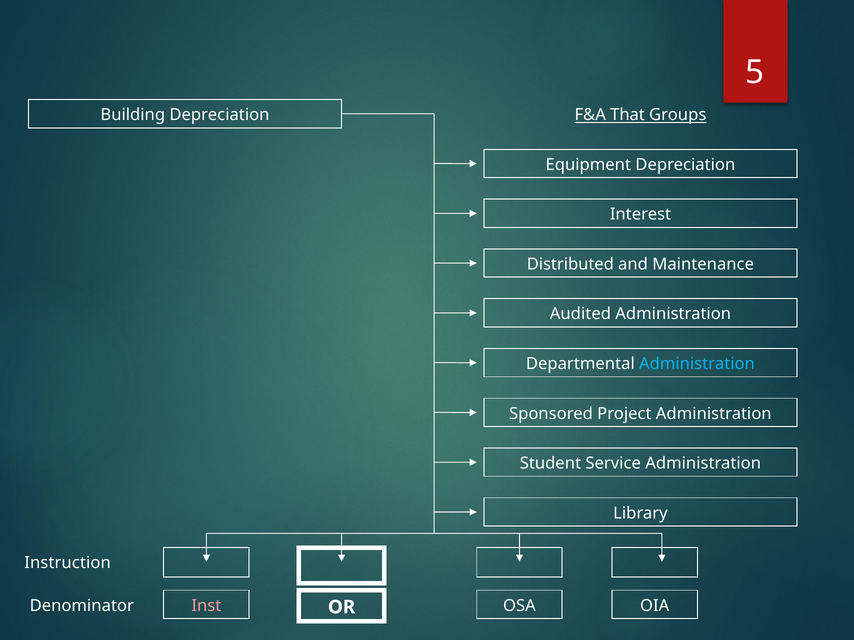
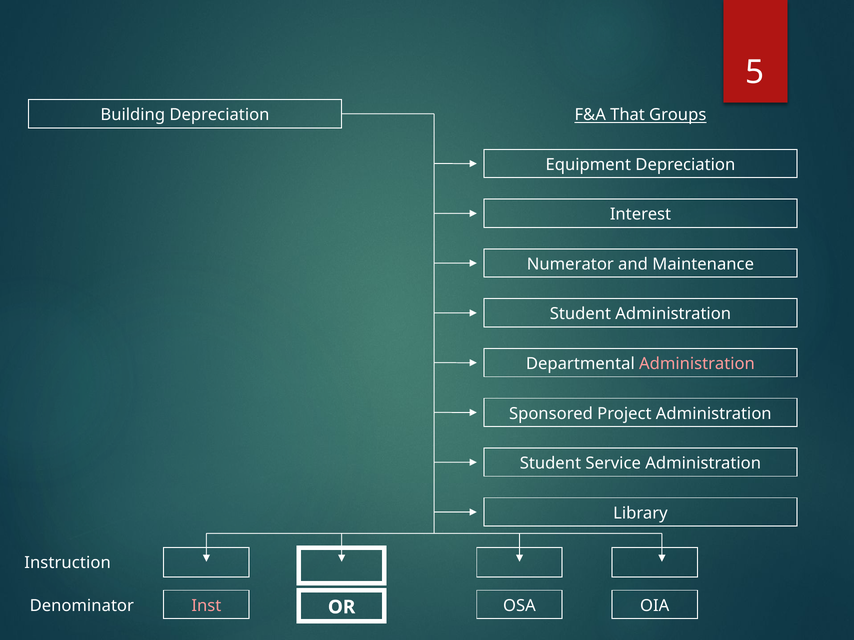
Distributed: Distributed -> Numerator
Audited at (580, 314): Audited -> Student
Administration at (697, 364) colour: light blue -> pink
